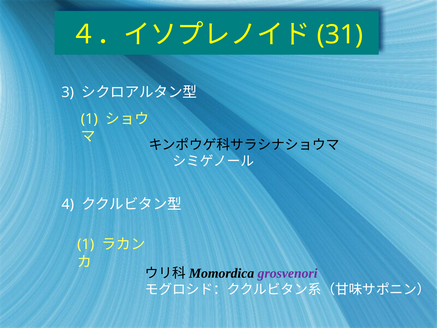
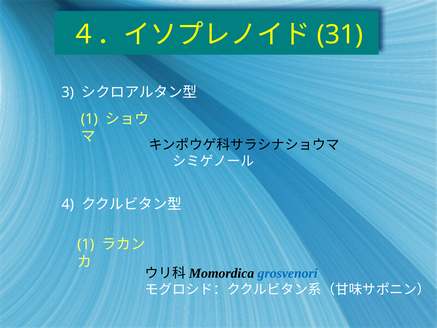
grosvenori colour: purple -> blue
